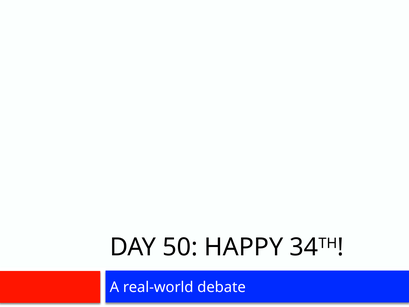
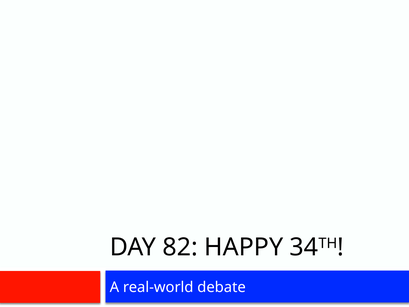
50: 50 -> 82
